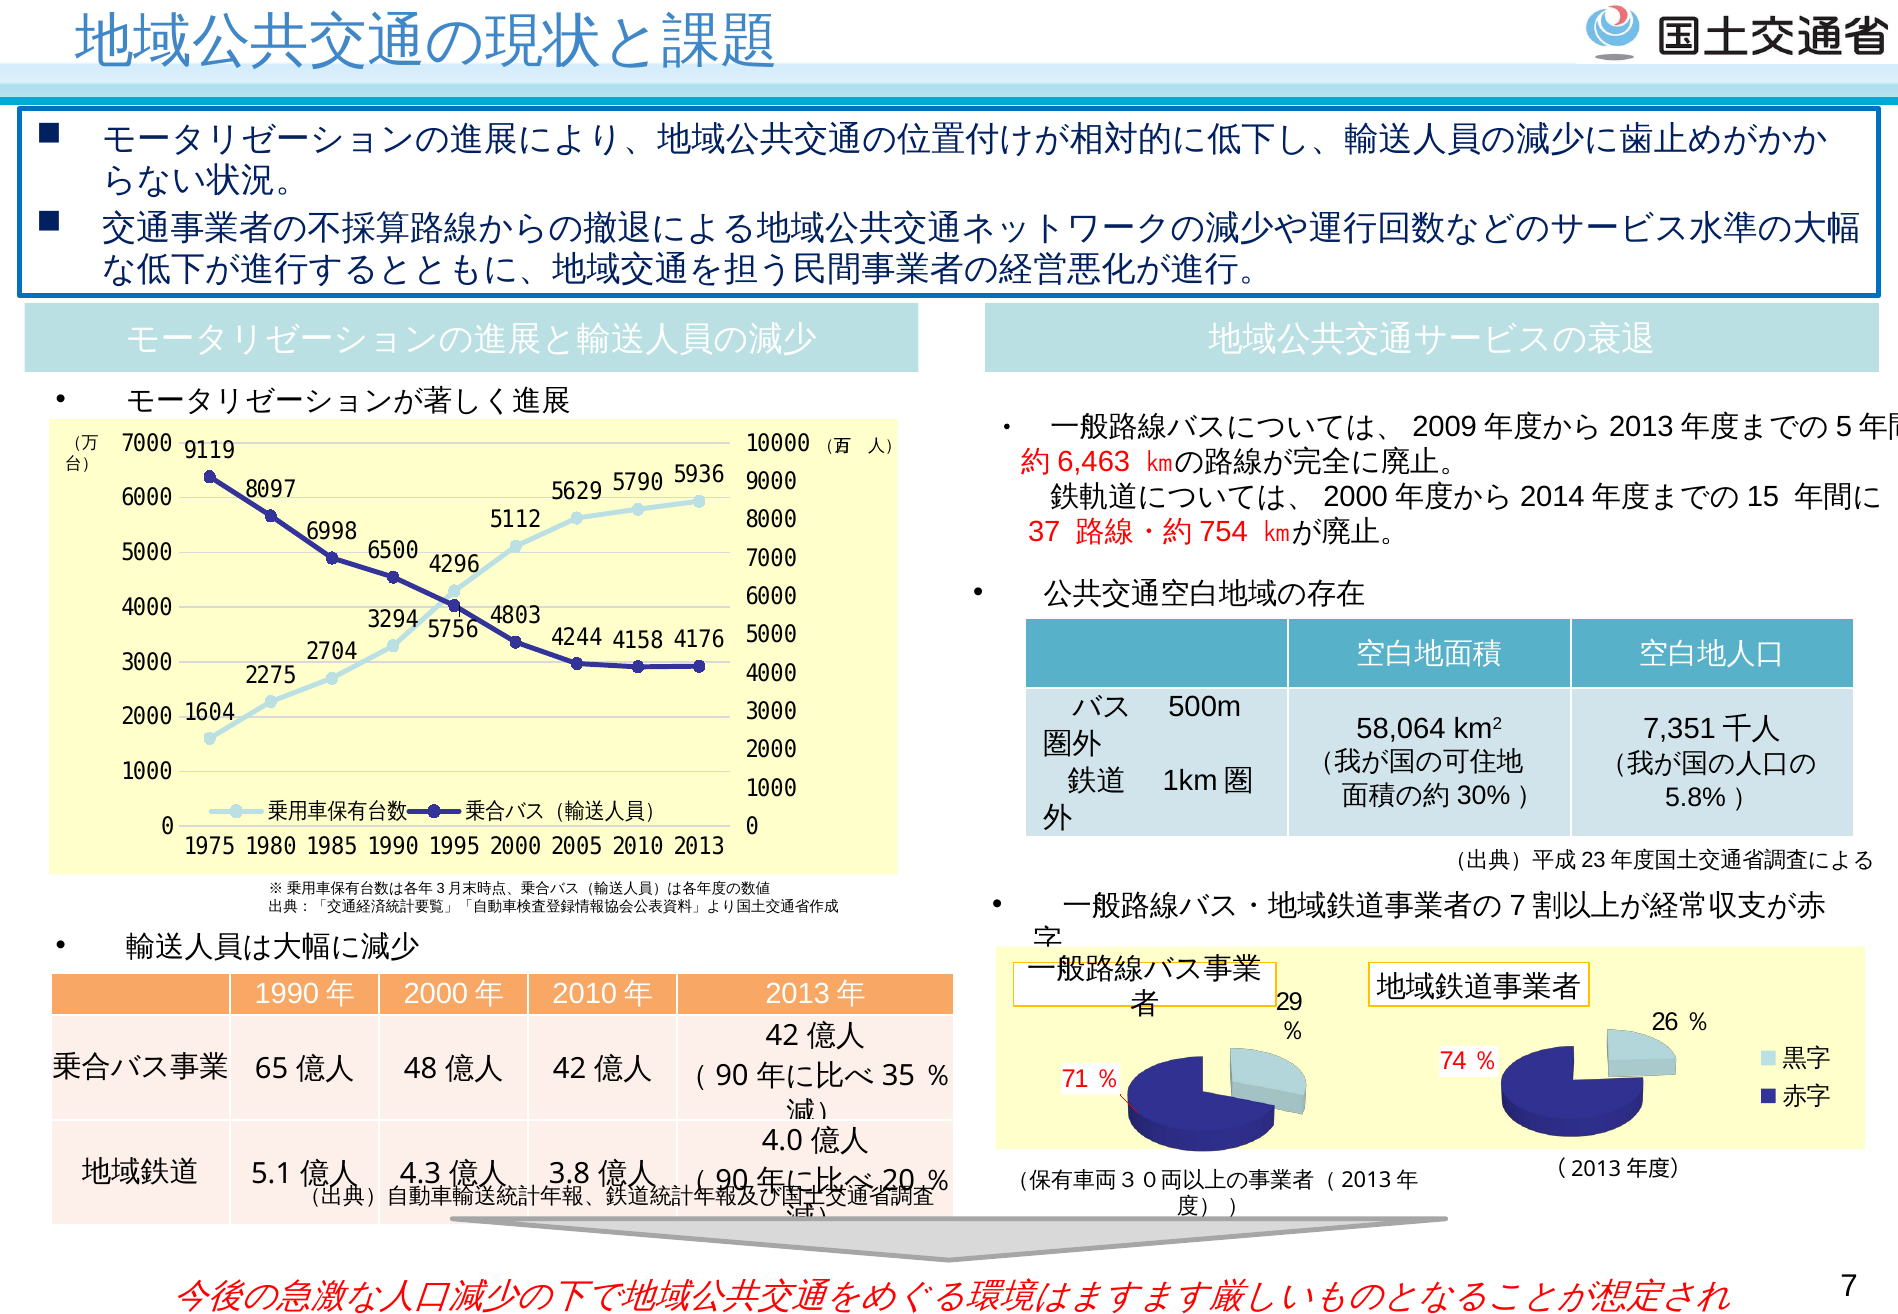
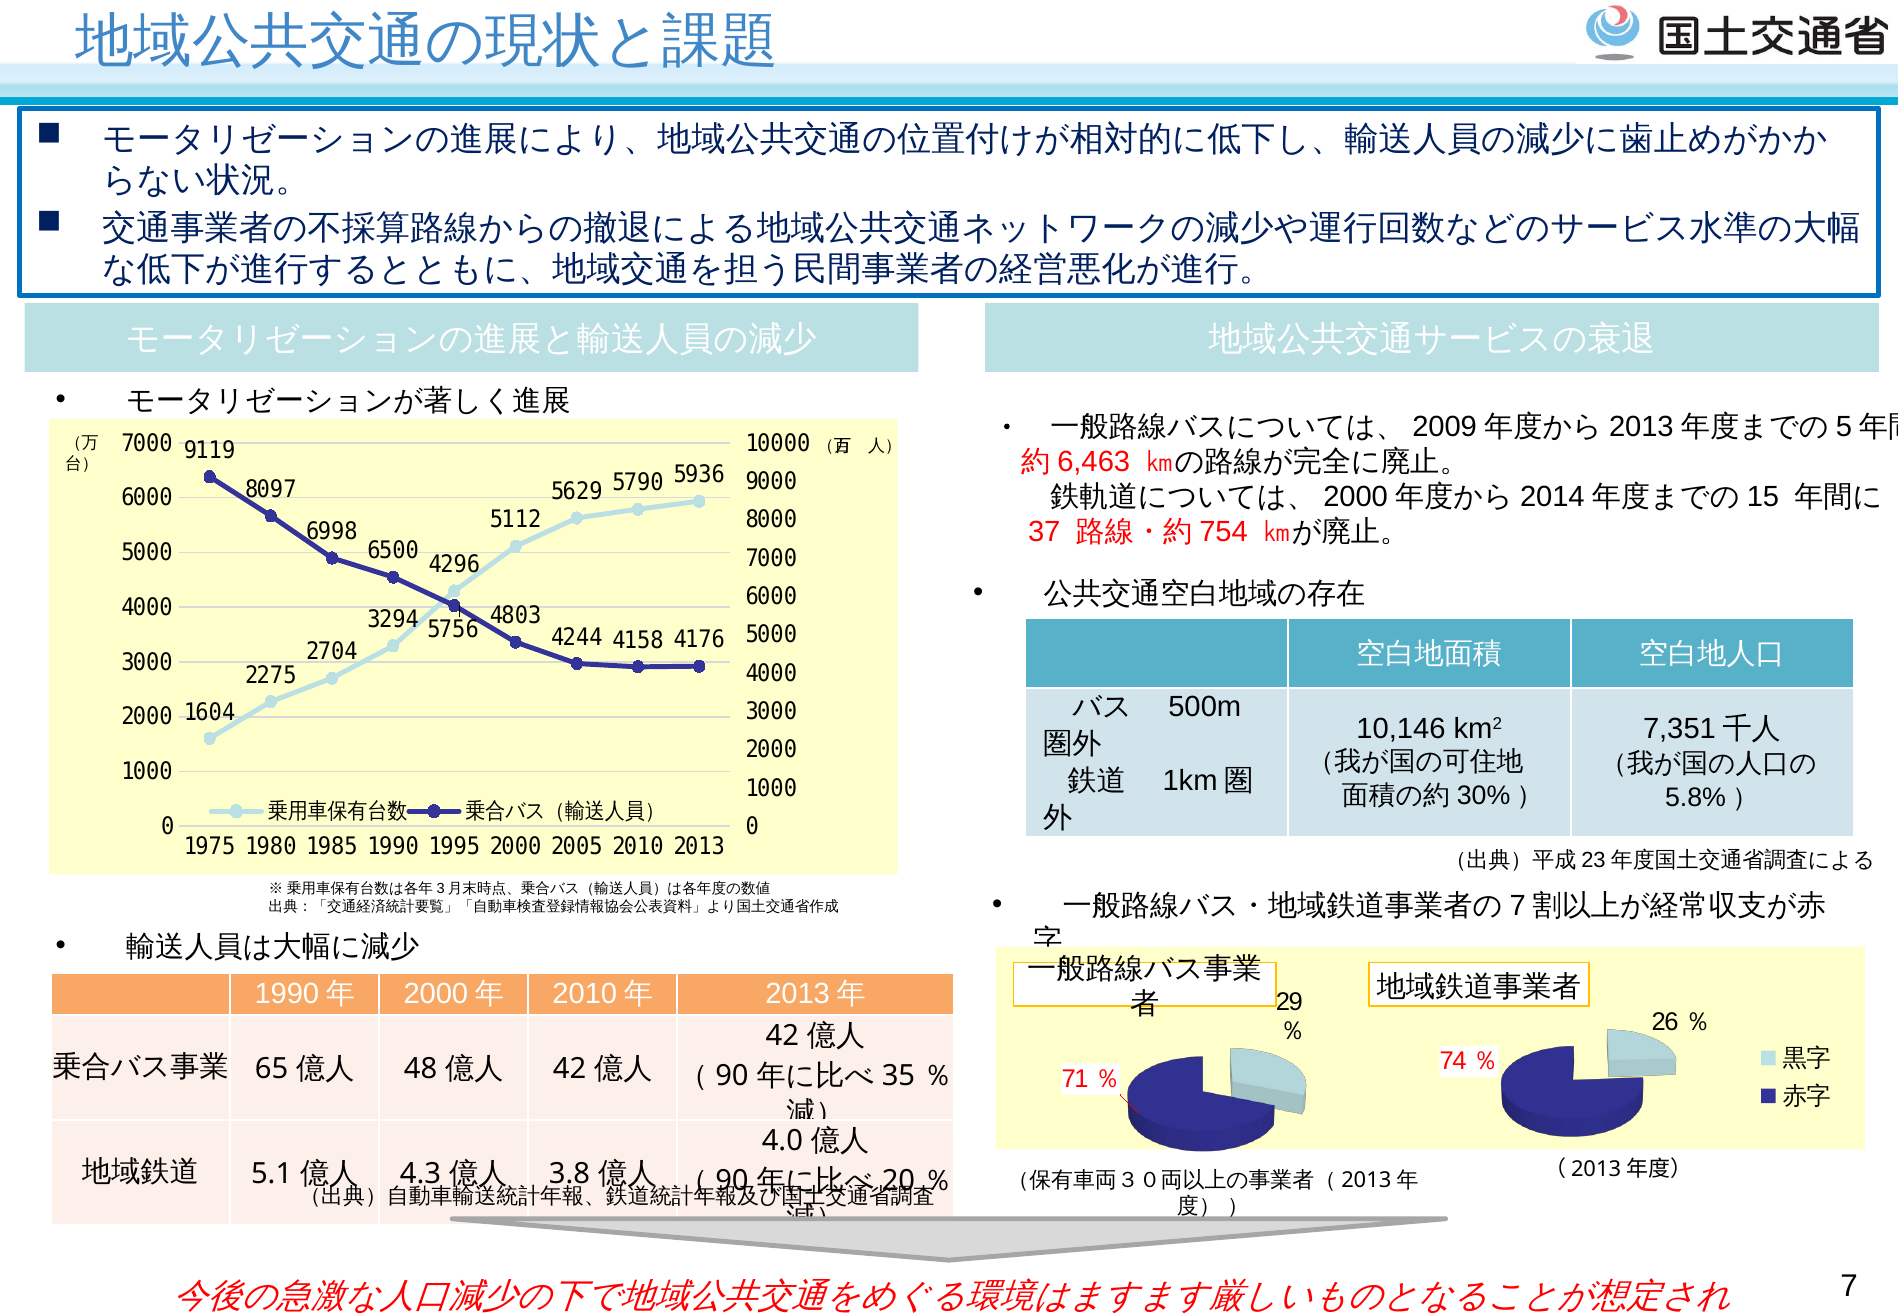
58,064: 58,064 -> 10,146
